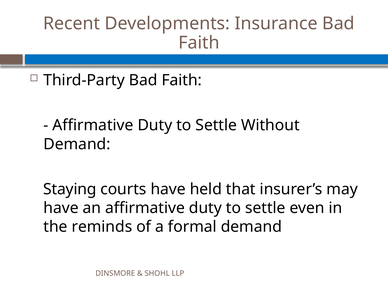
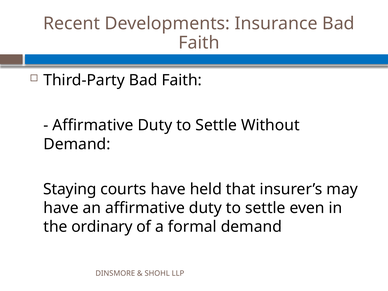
reminds: reminds -> ordinary
